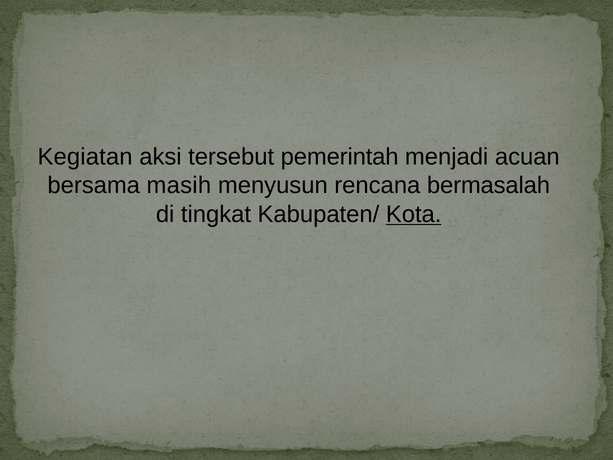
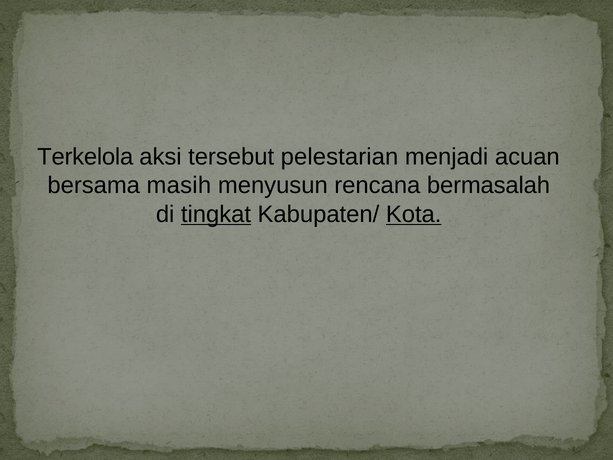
Kegiatan: Kegiatan -> Terkelola
pemerintah: pemerintah -> pelestarian
tingkat underline: none -> present
